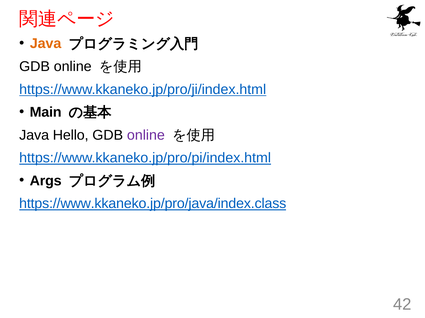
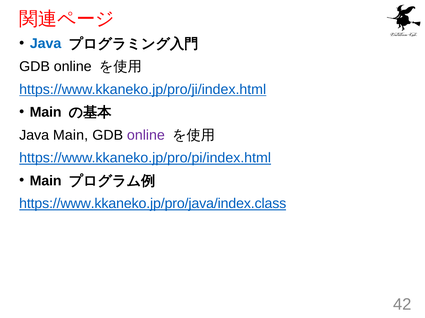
Java at (46, 44) colour: orange -> blue
Java Hello: Hello -> Main
Args at (46, 181): Args -> Main
